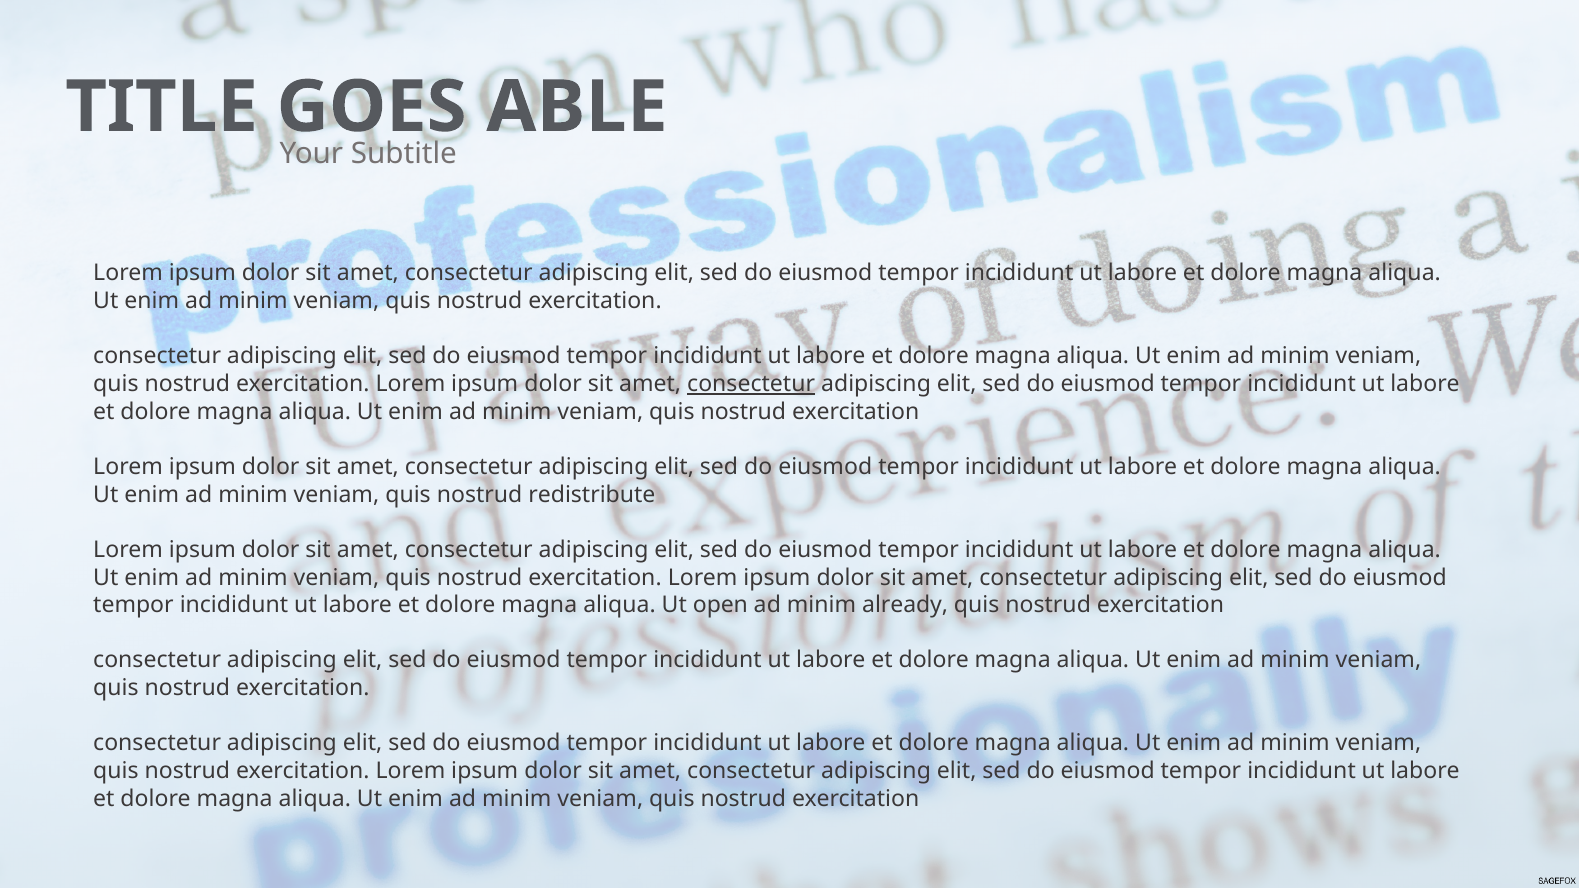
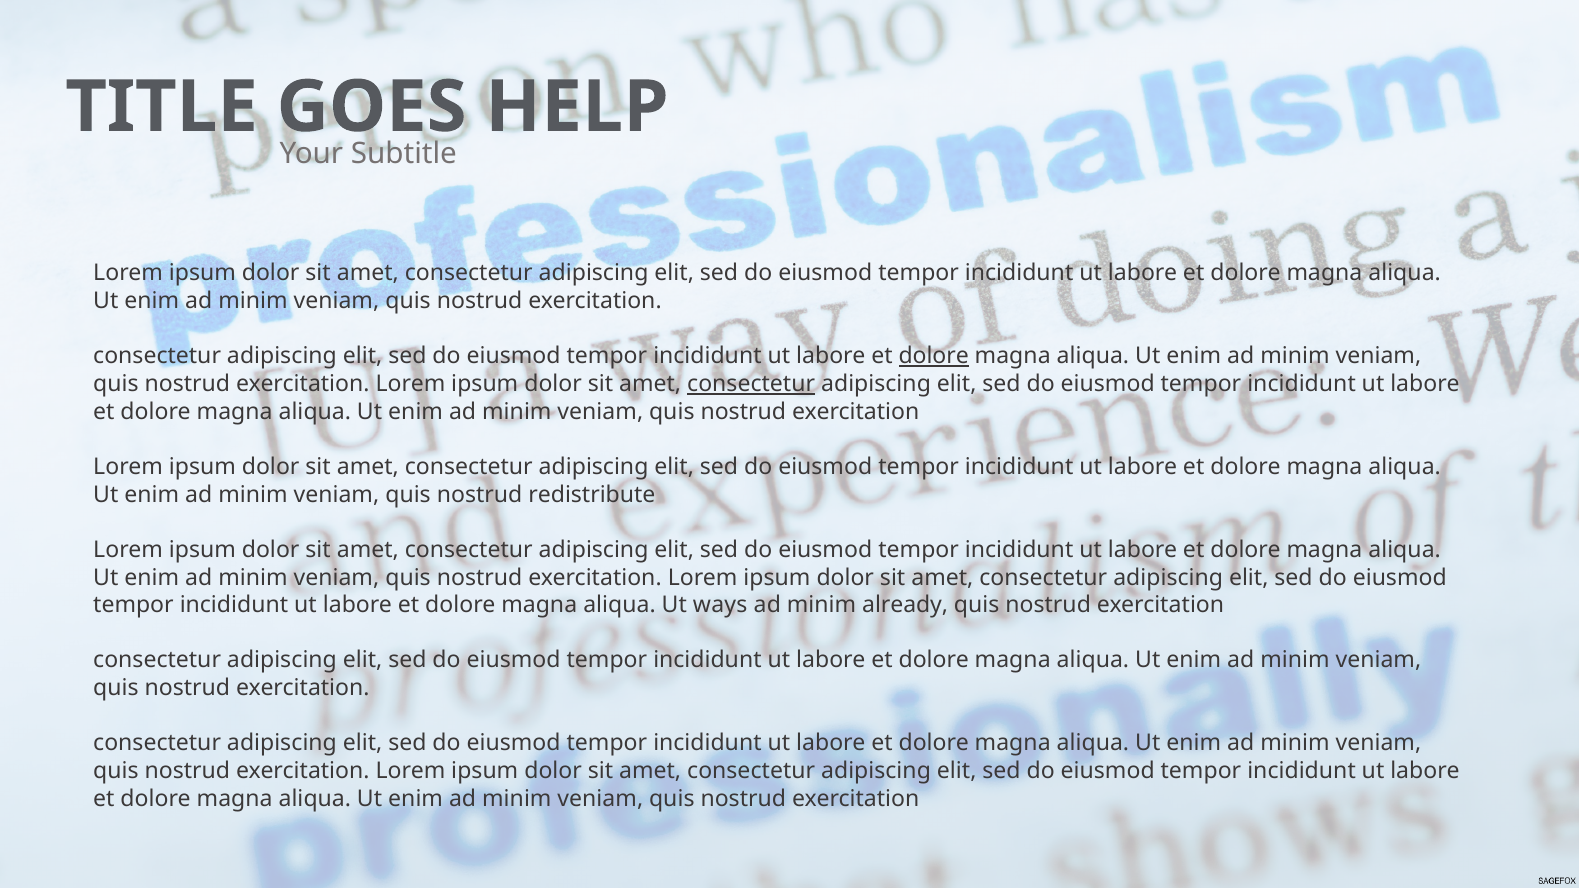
ABLE: ABLE -> HELP
dolore at (934, 356) underline: none -> present
open: open -> ways
